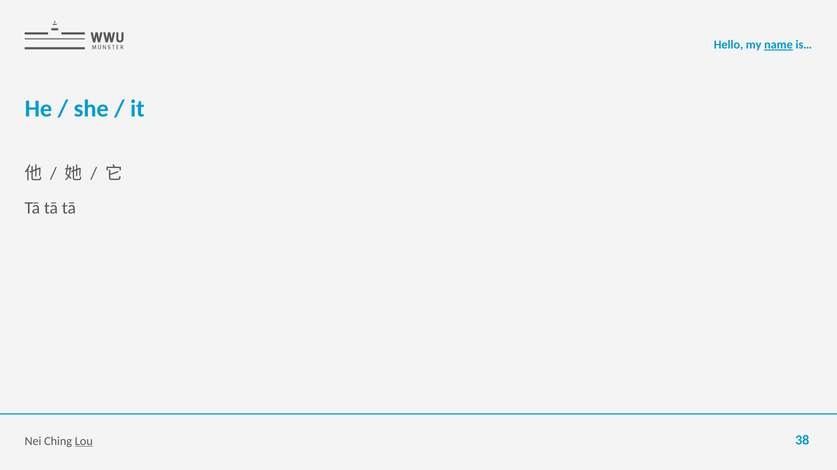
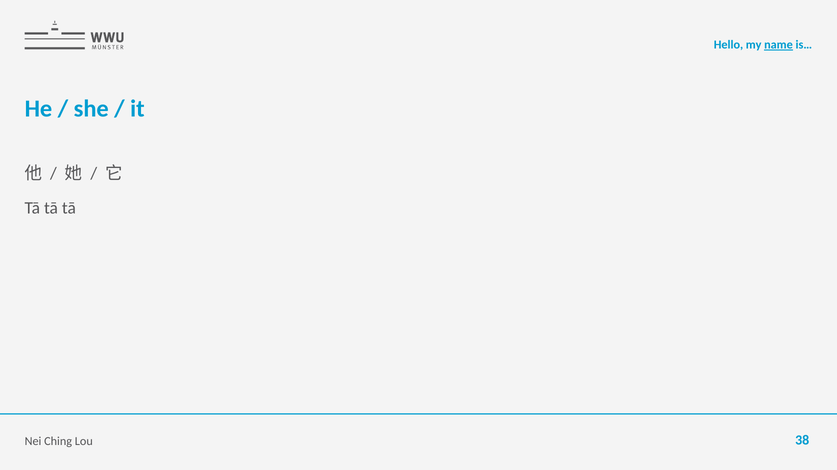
Lou underline: present -> none
